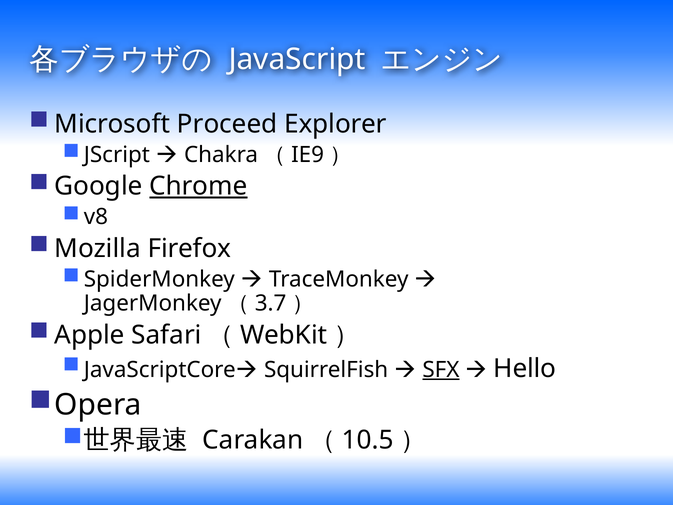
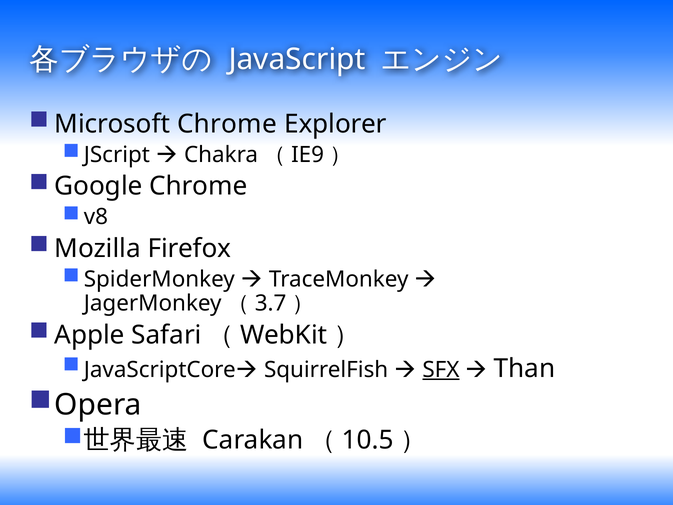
Microsoft Proceed: Proceed -> Chrome
Chrome at (198, 186) underline: present -> none
Hello: Hello -> Than
